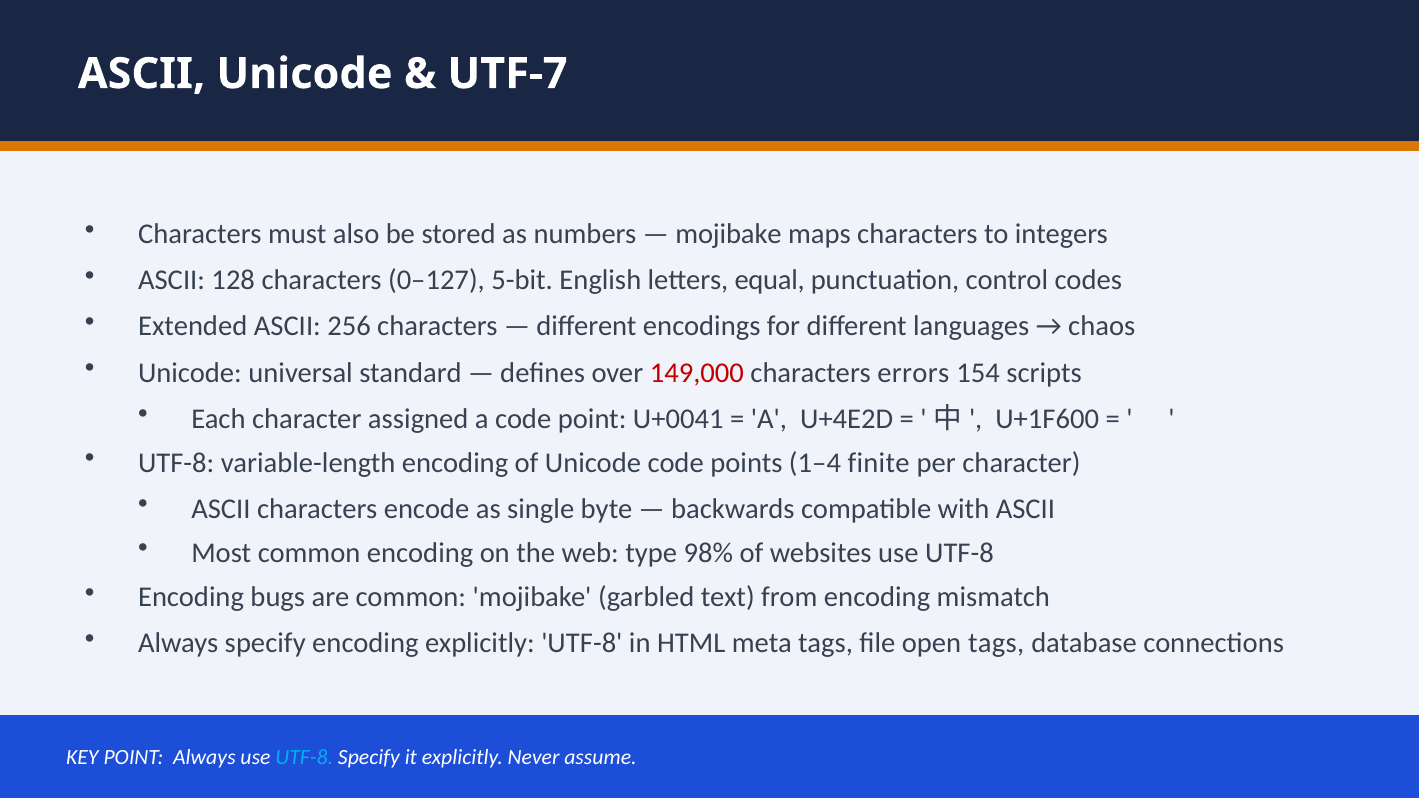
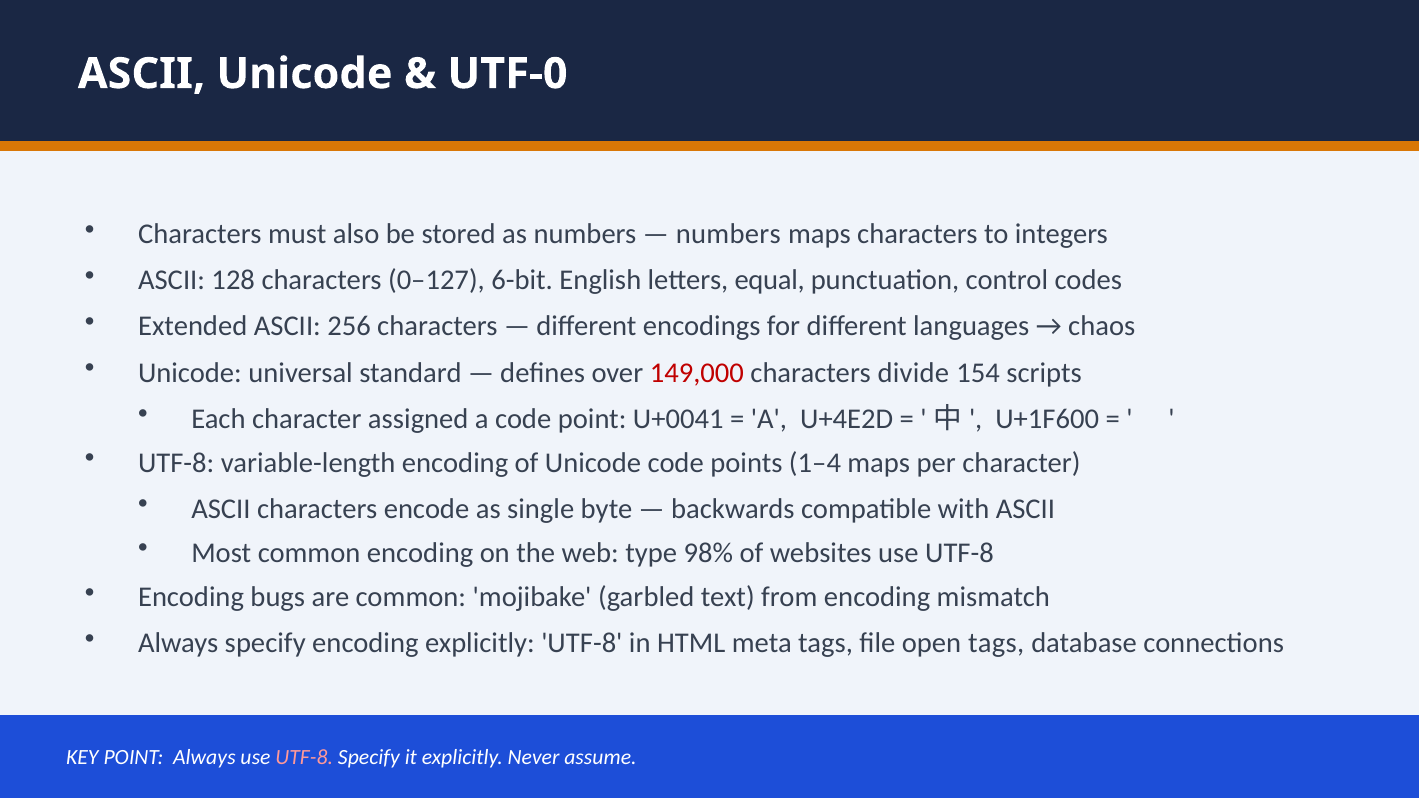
UTF-7: UTF-7 -> UTF-0
mojibake at (728, 234): mojibake -> numbers
5-bit: 5-bit -> 6-bit
errors: errors -> divide
1–4 finite: finite -> maps
UTF-8 at (304, 758) colour: light blue -> pink
